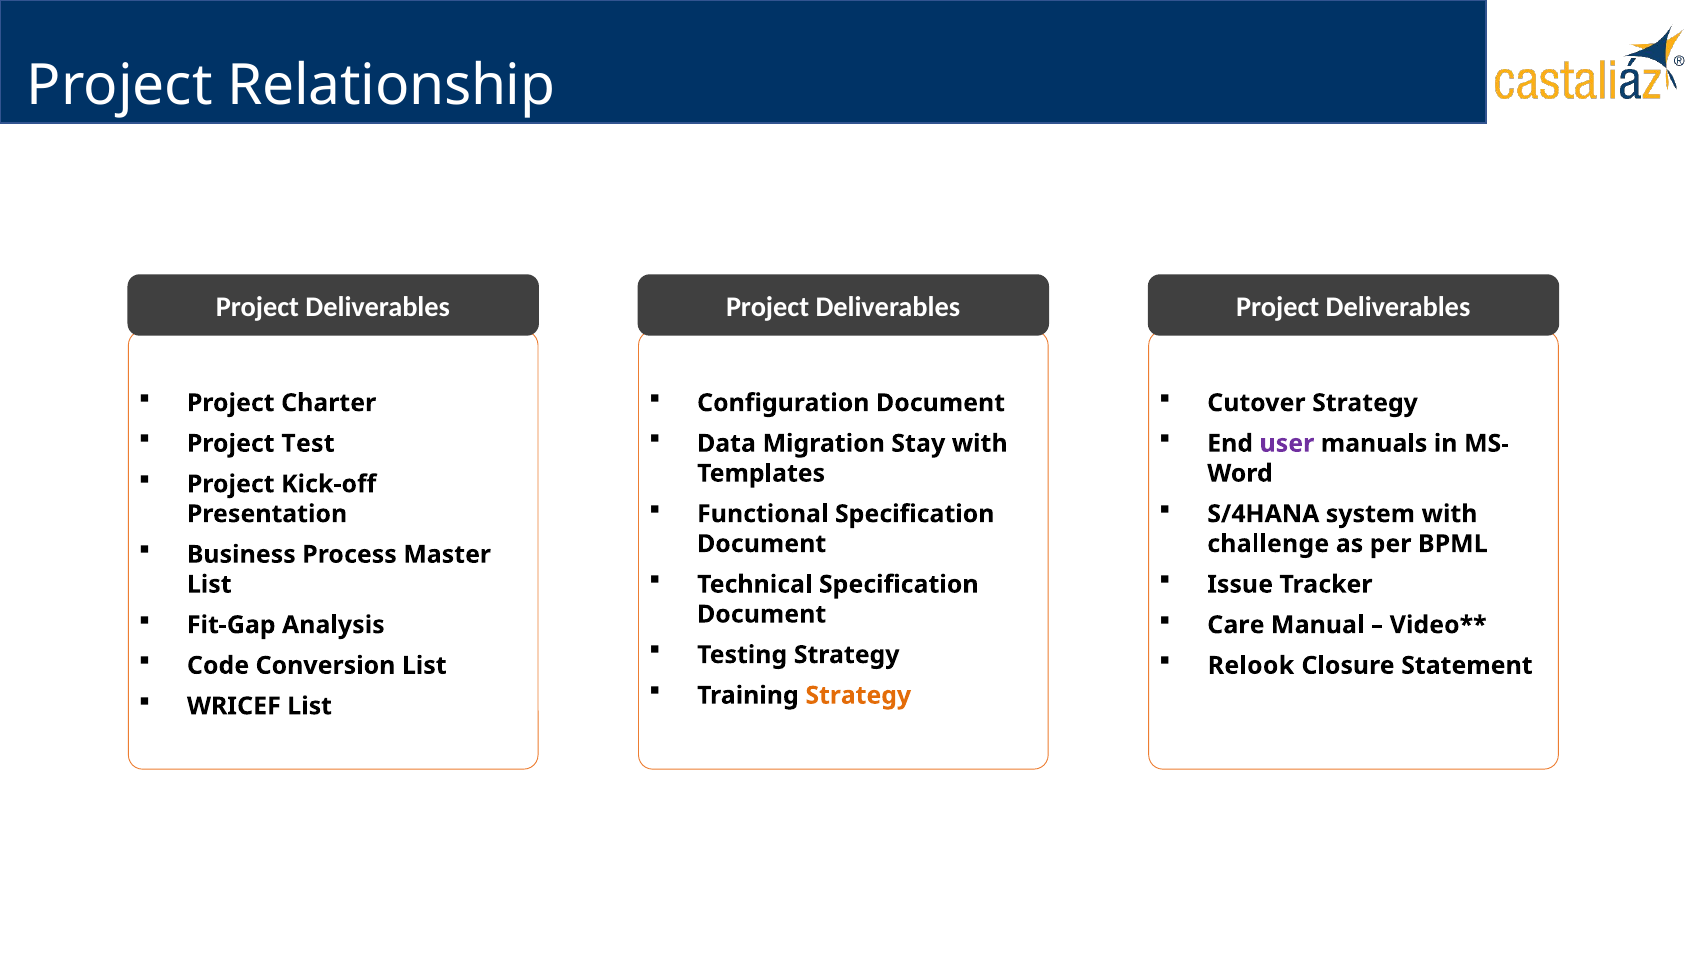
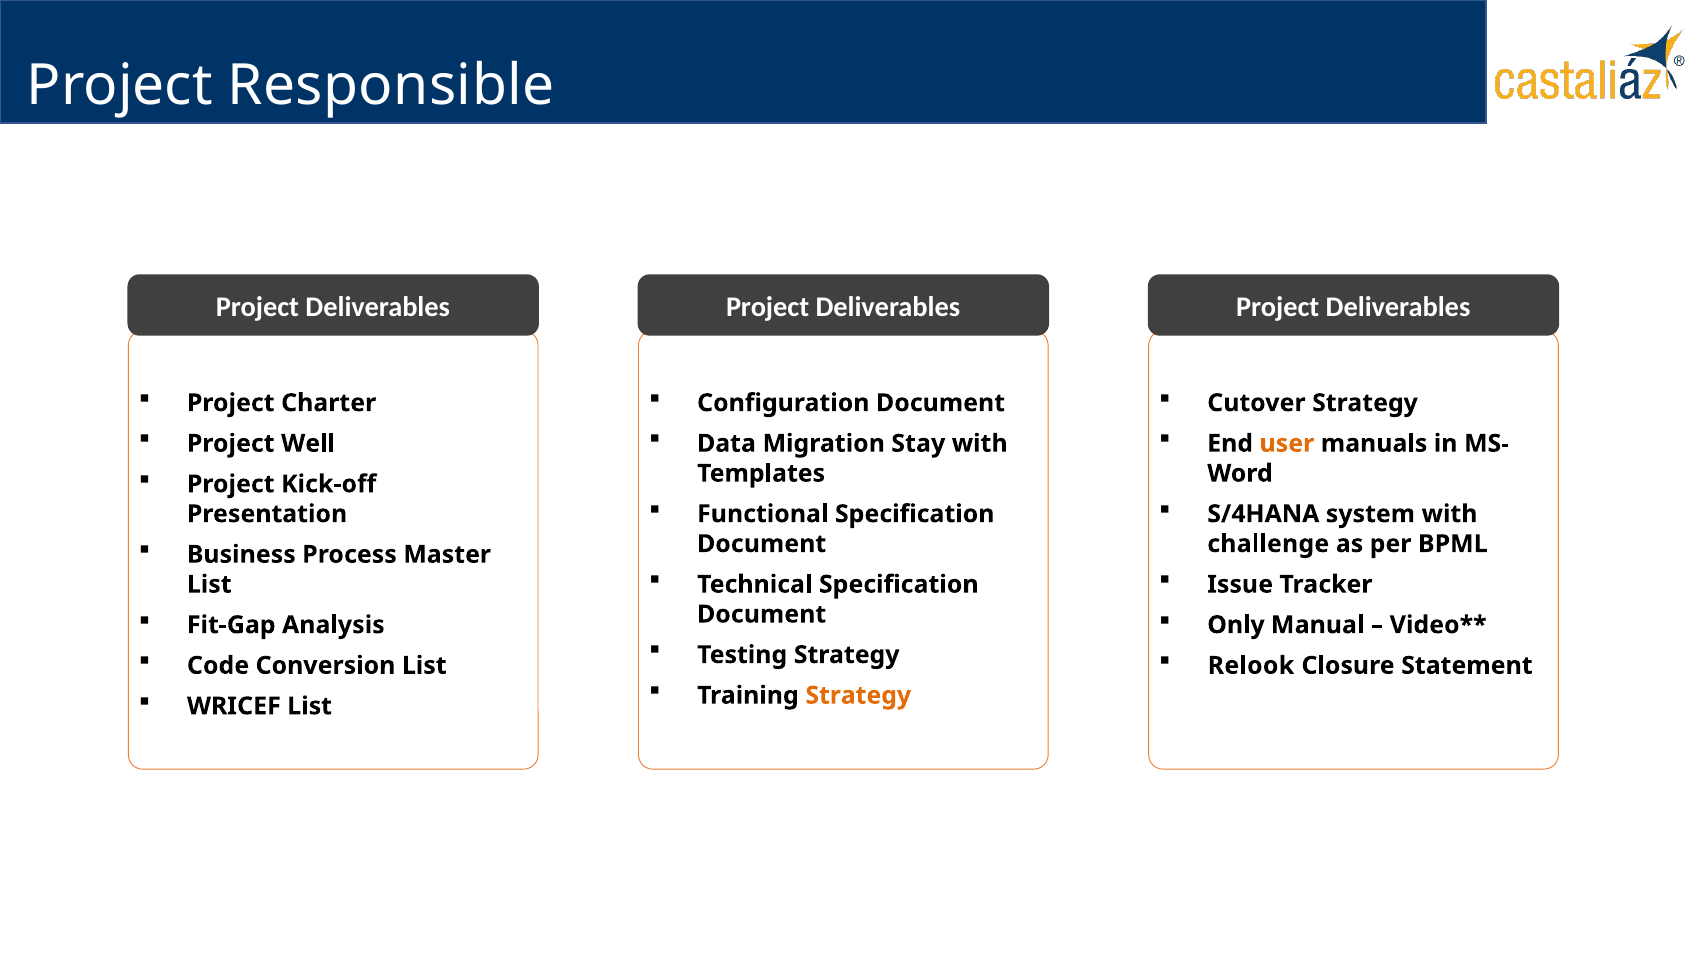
Relationship: Relationship -> Responsible
Test: Test -> Well
user colour: purple -> orange
Care: Care -> Only
